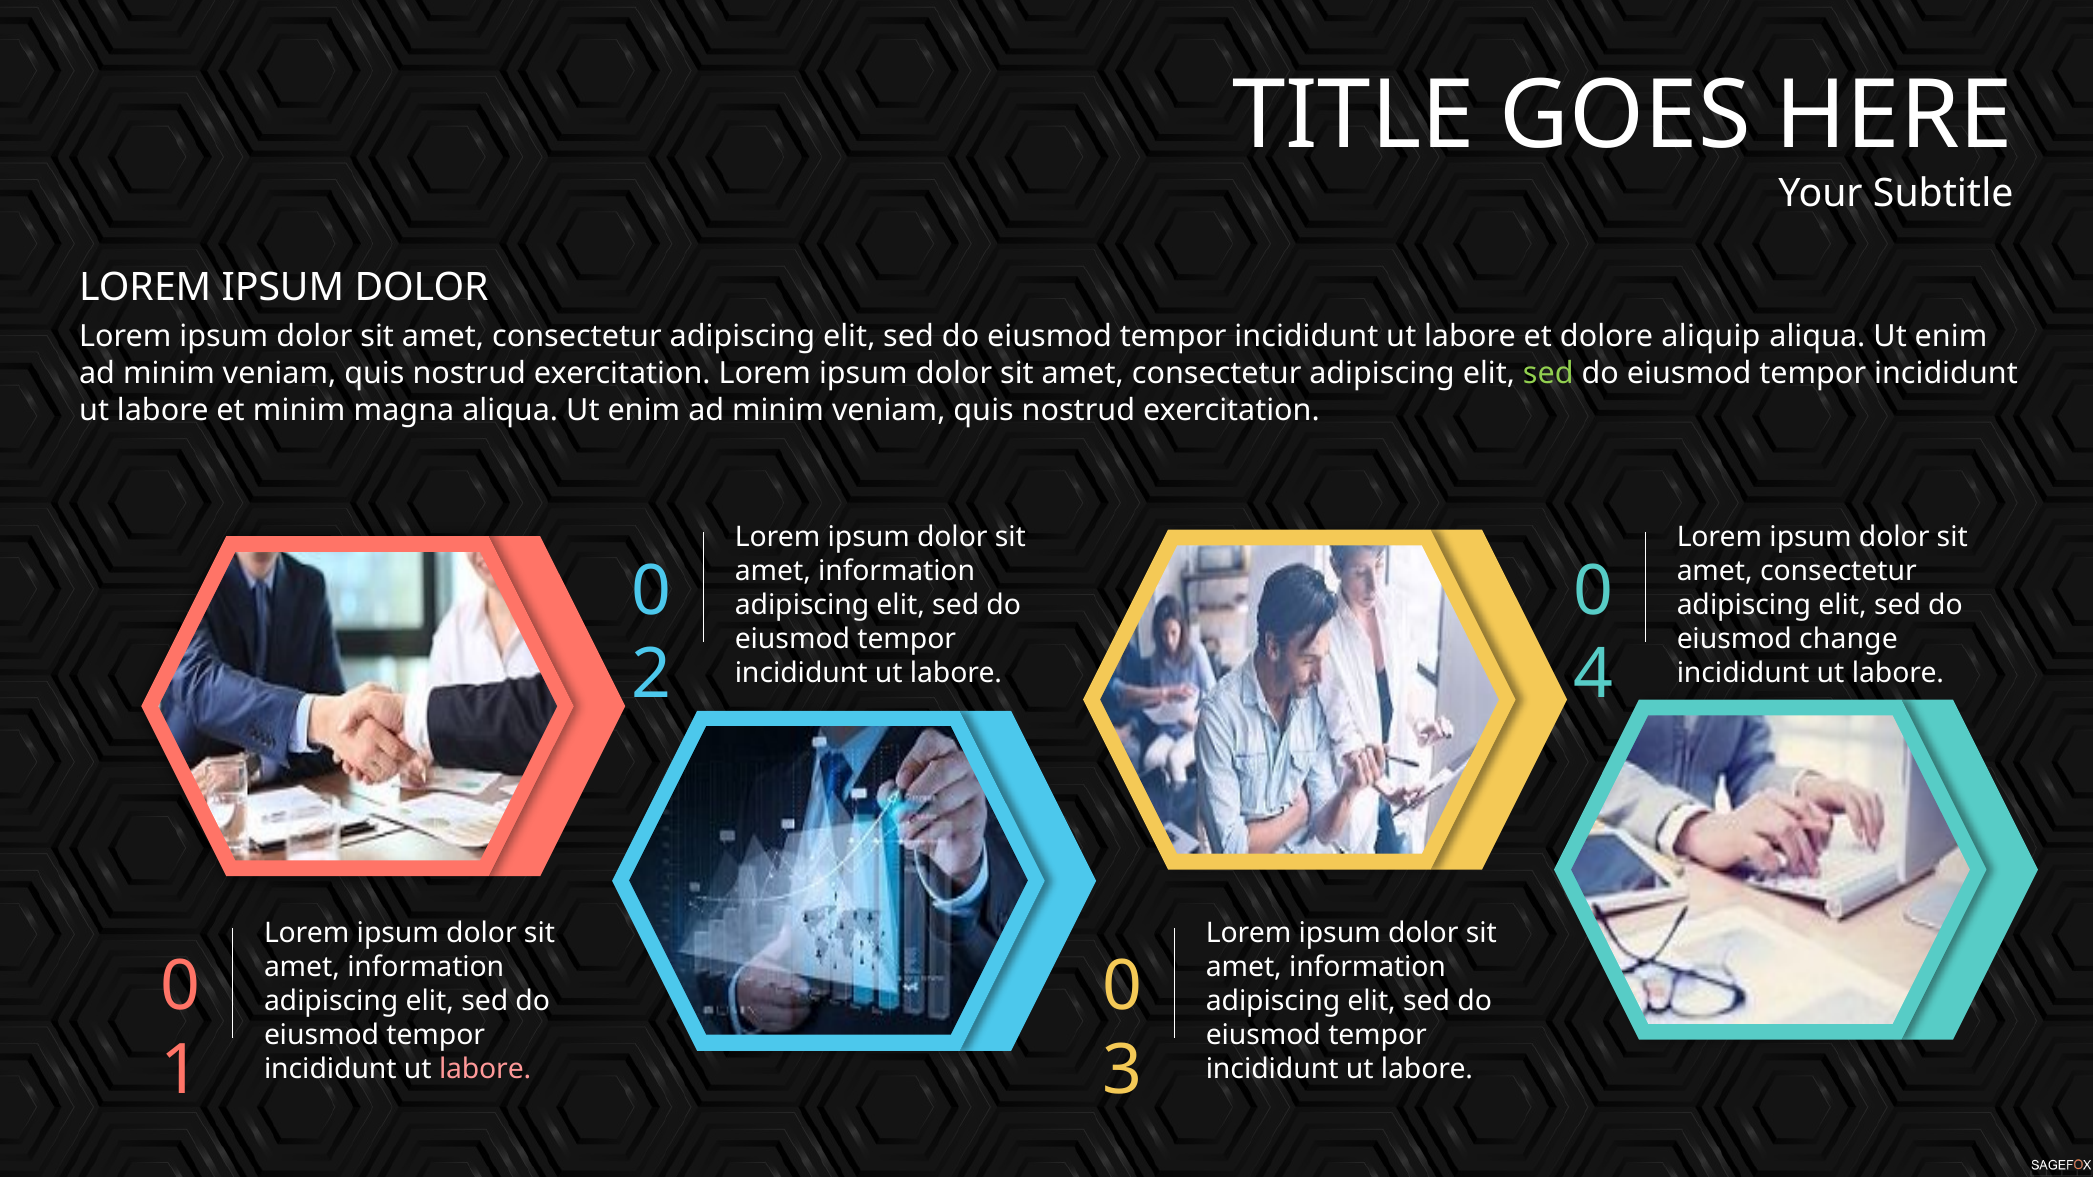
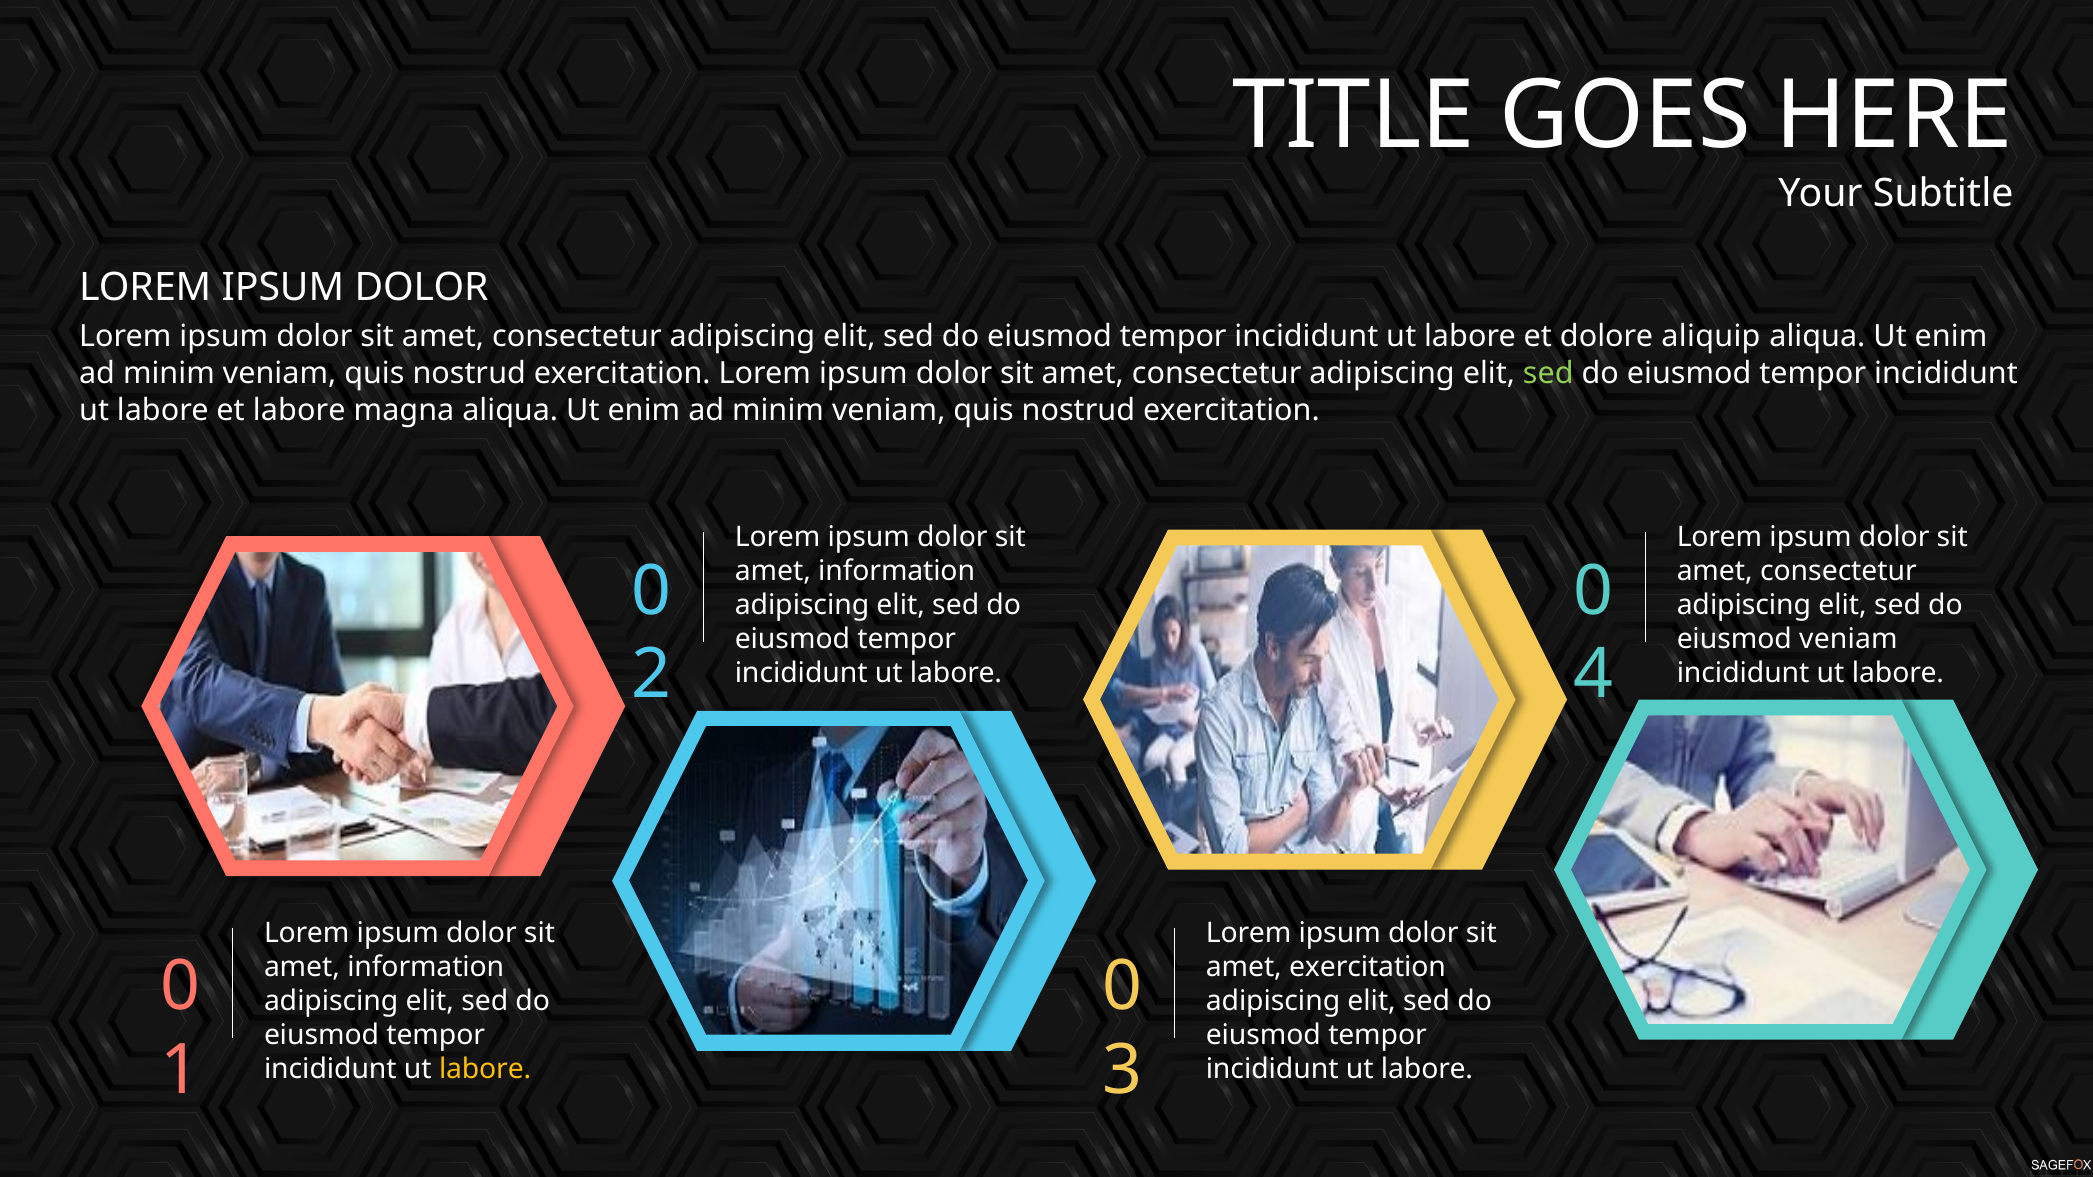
et minim: minim -> labore
eiusmod change: change -> veniam
information at (1368, 967): information -> exercitation
labore at (485, 1069) colour: pink -> yellow
